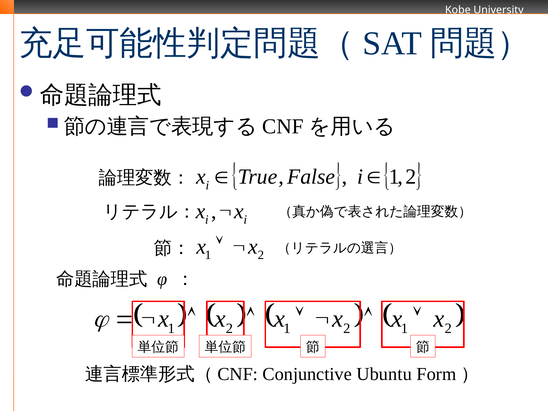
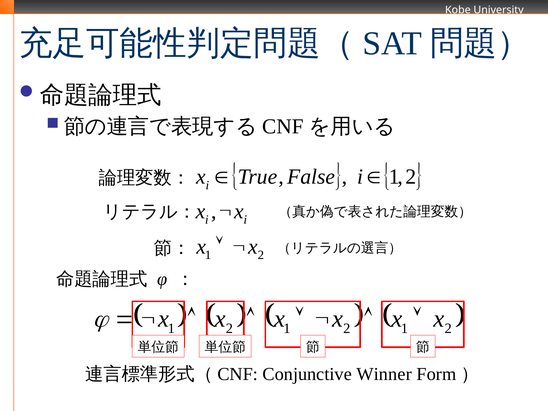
Ubuntu: Ubuntu -> Winner
